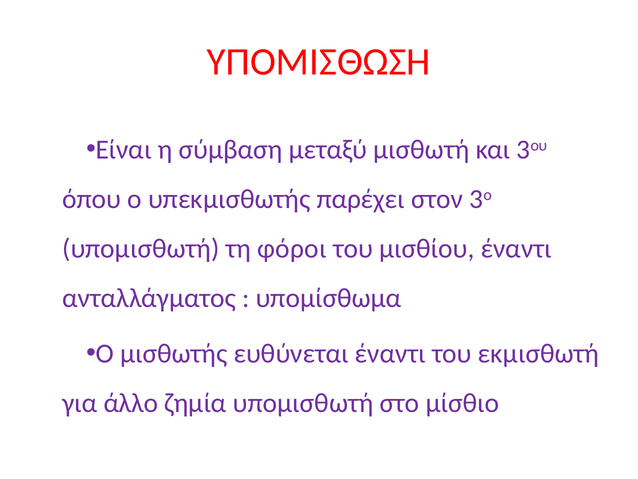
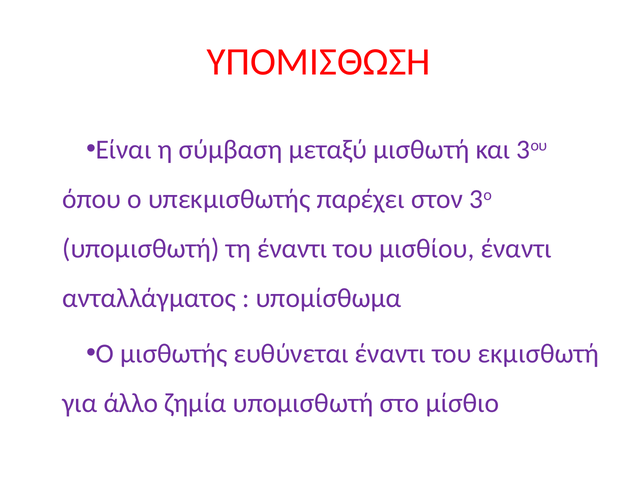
τη φόροι: φόροι -> έναντι
